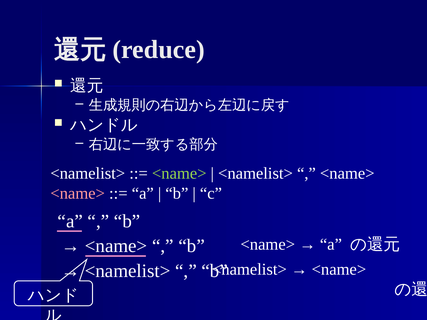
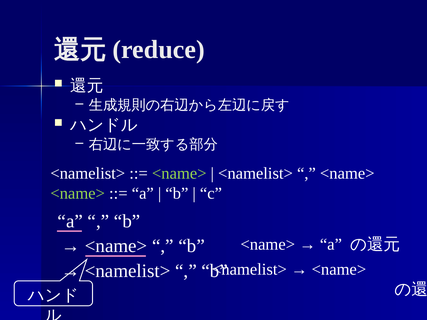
<name> at (78, 193) colour: pink -> light green
